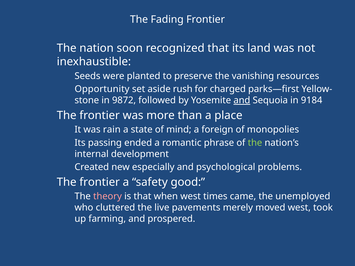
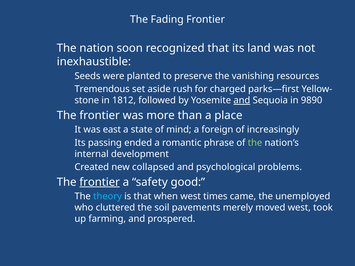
Opportunity: Opportunity -> Tremendous
9872: 9872 -> 1812
9184: 9184 -> 9890
rain: rain -> east
monopolies: monopolies -> increasingly
especially: especially -> collapsed
frontier at (100, 182) underline: none -> present
theory colour: pink -> light blue
live: live -> soil
